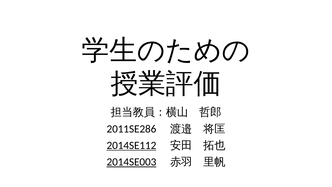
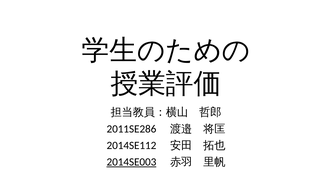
2014SE112 underline: present -> none
